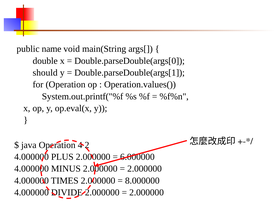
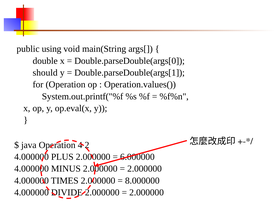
name: name -> using
